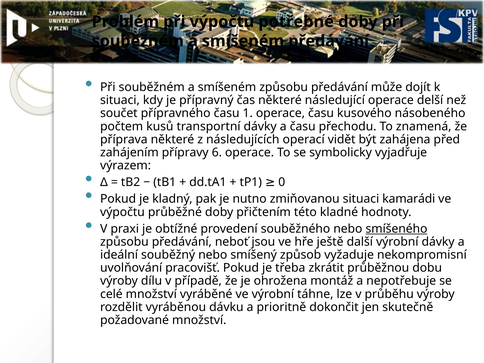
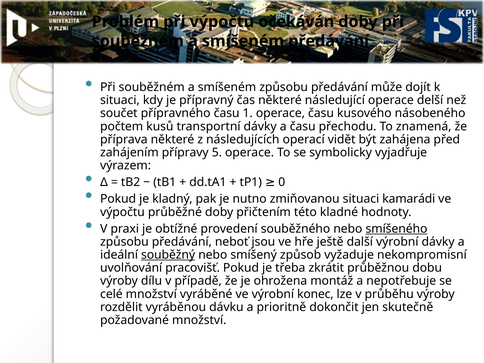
potřebné: potřebné -> očekáván
6: 6 -> 5
souběžný underline: none -> present
táhne: táhne -> konec
